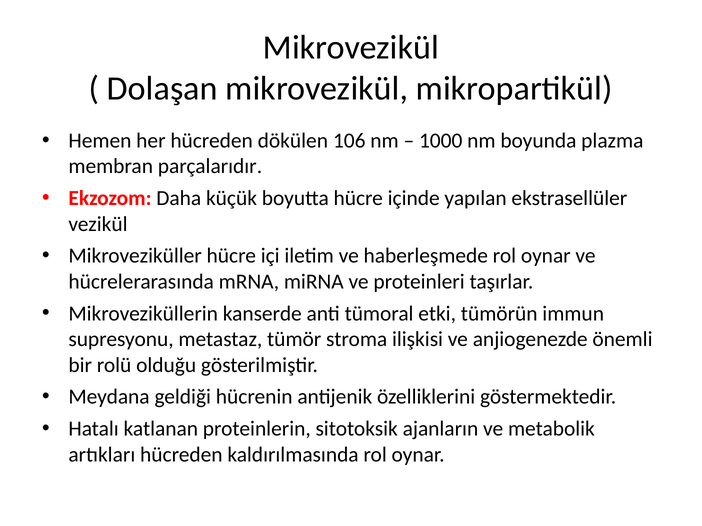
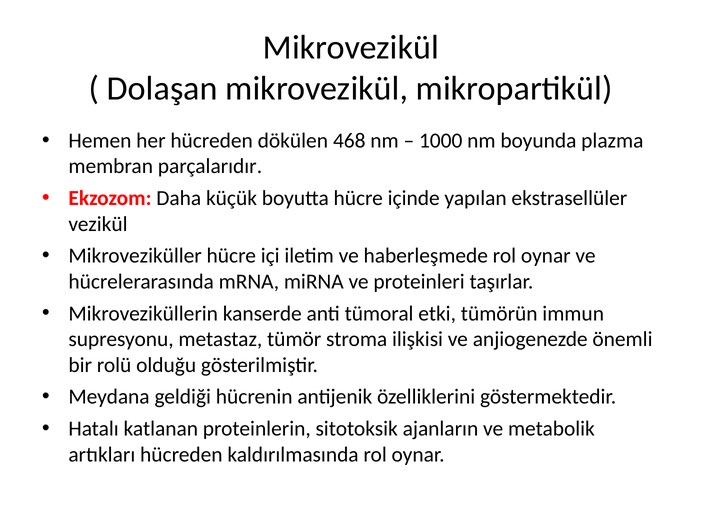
106: 106 -> 468
